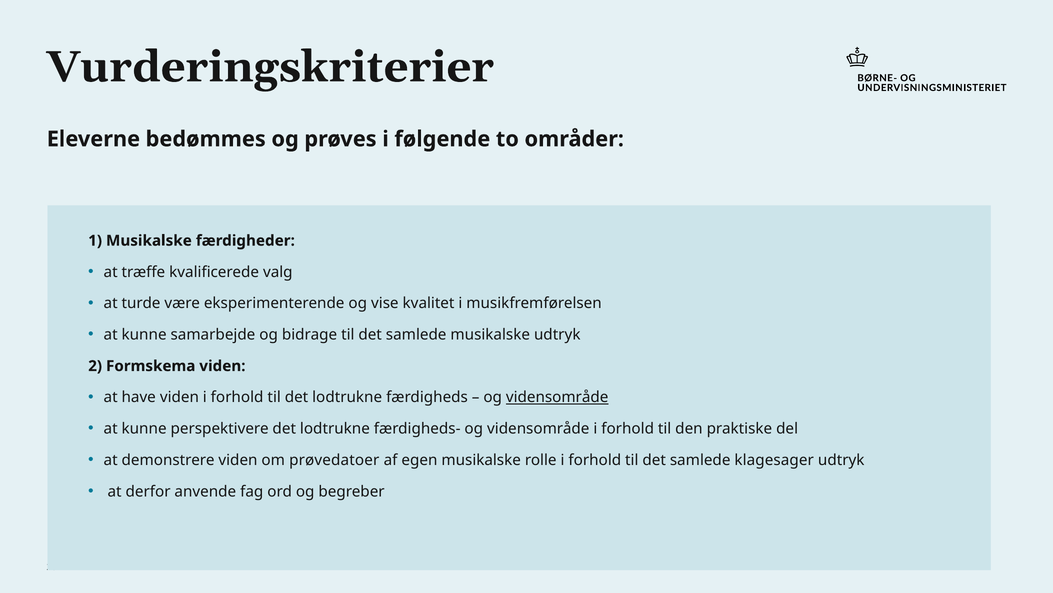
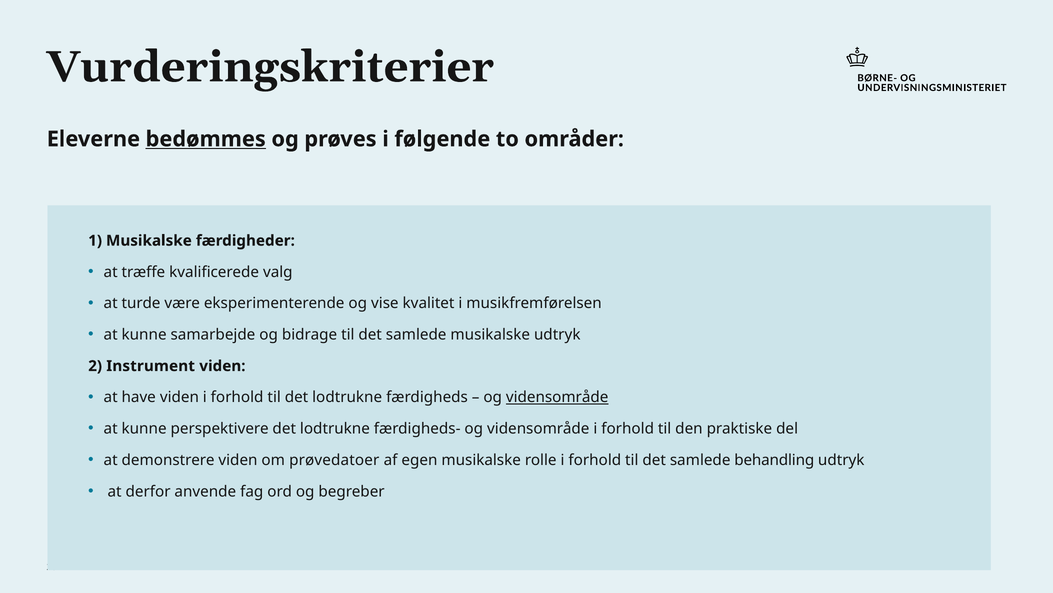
bedømmes underline: none -> present
Formskema: Formskema -> Instrument
klagesager: klagesager -> behandling
